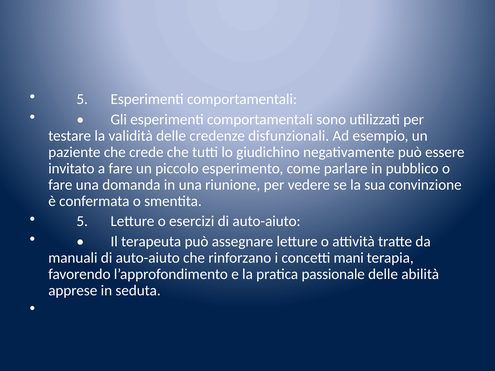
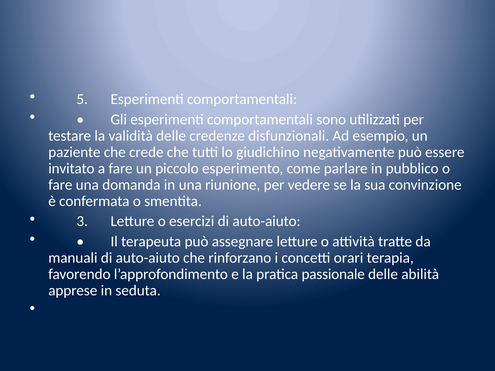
5 at (82, 221): 5 -> 3
mani: mani -> orari
